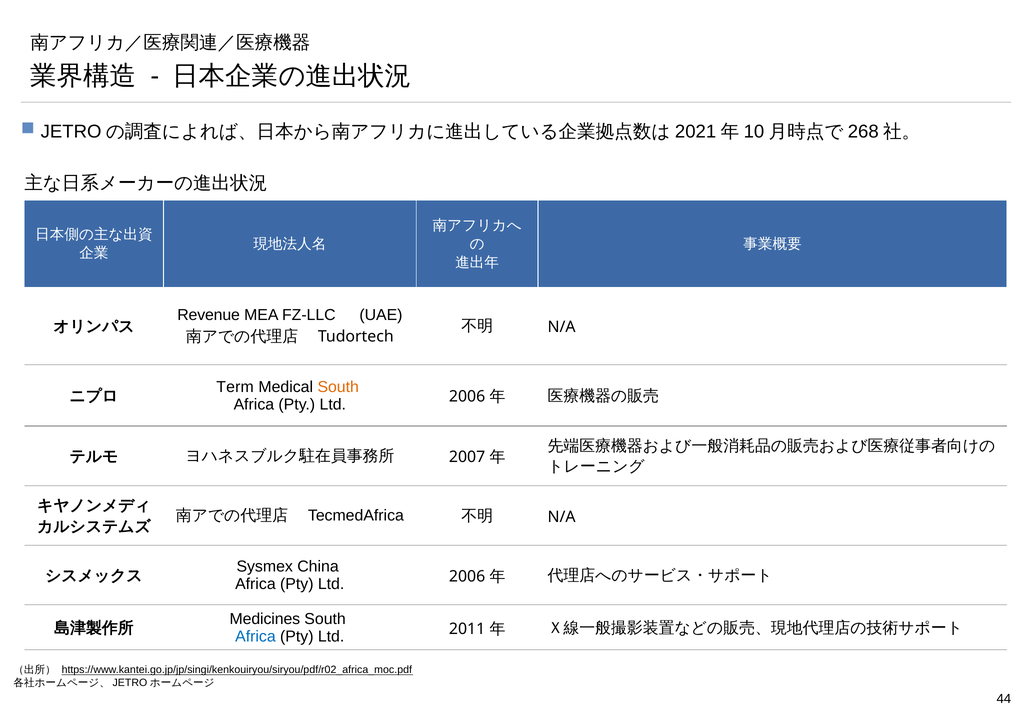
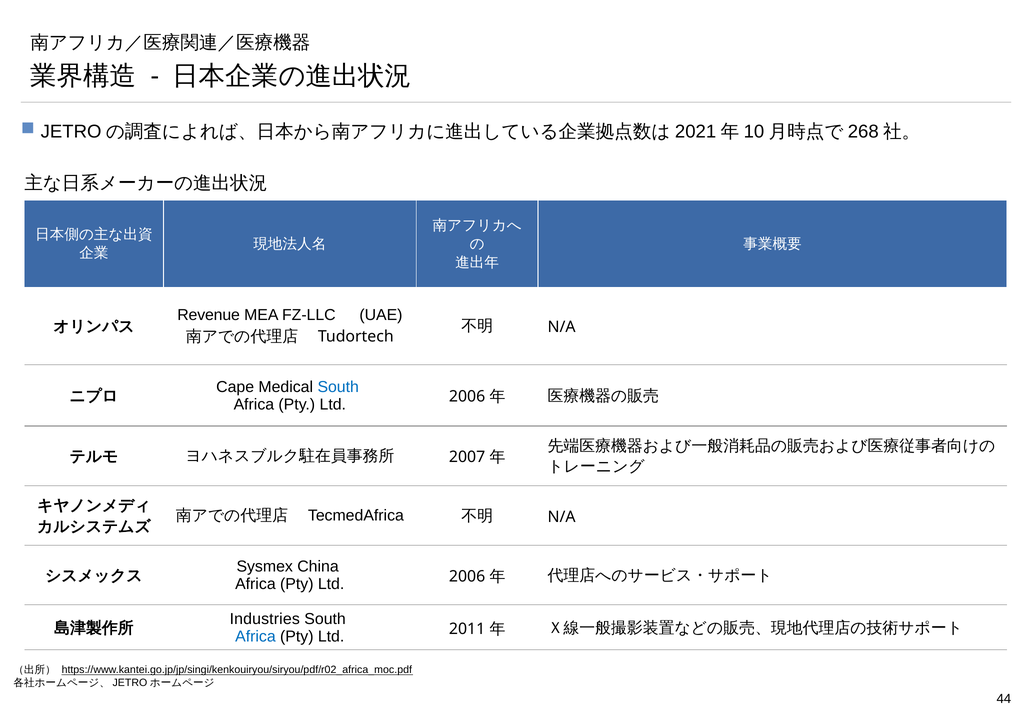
Term: Term -> Cape
South at (338, 387) colour: orange -> blue
Medicines: Medicines -> Industries
